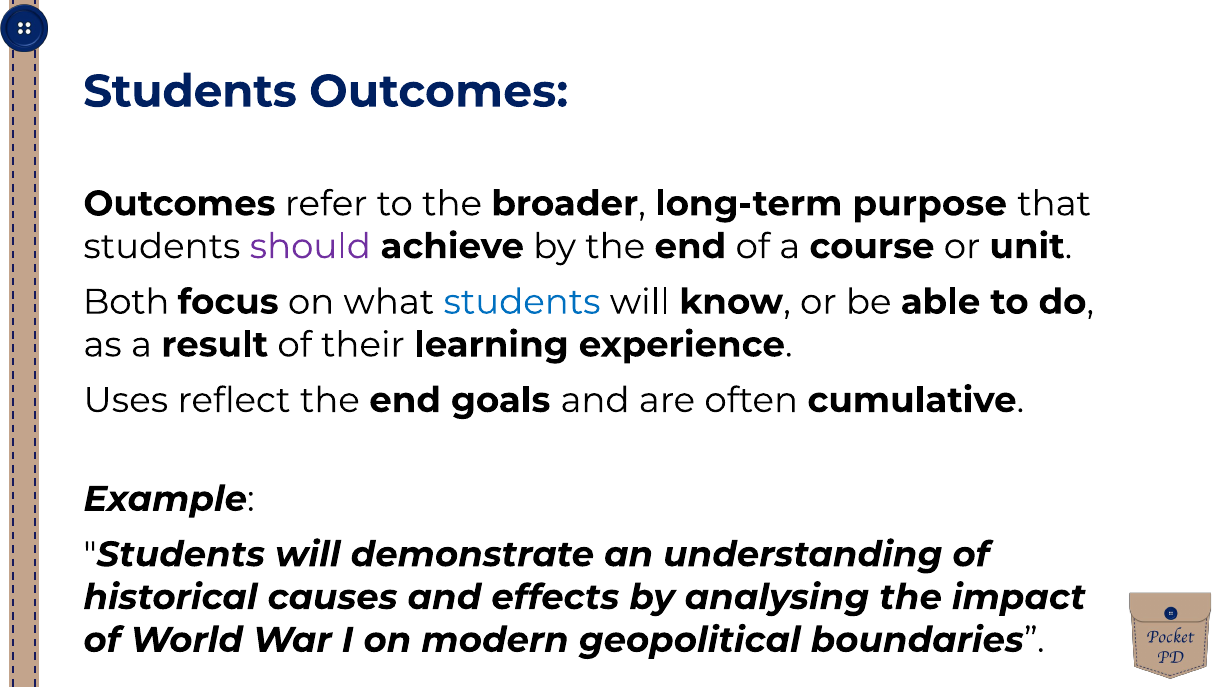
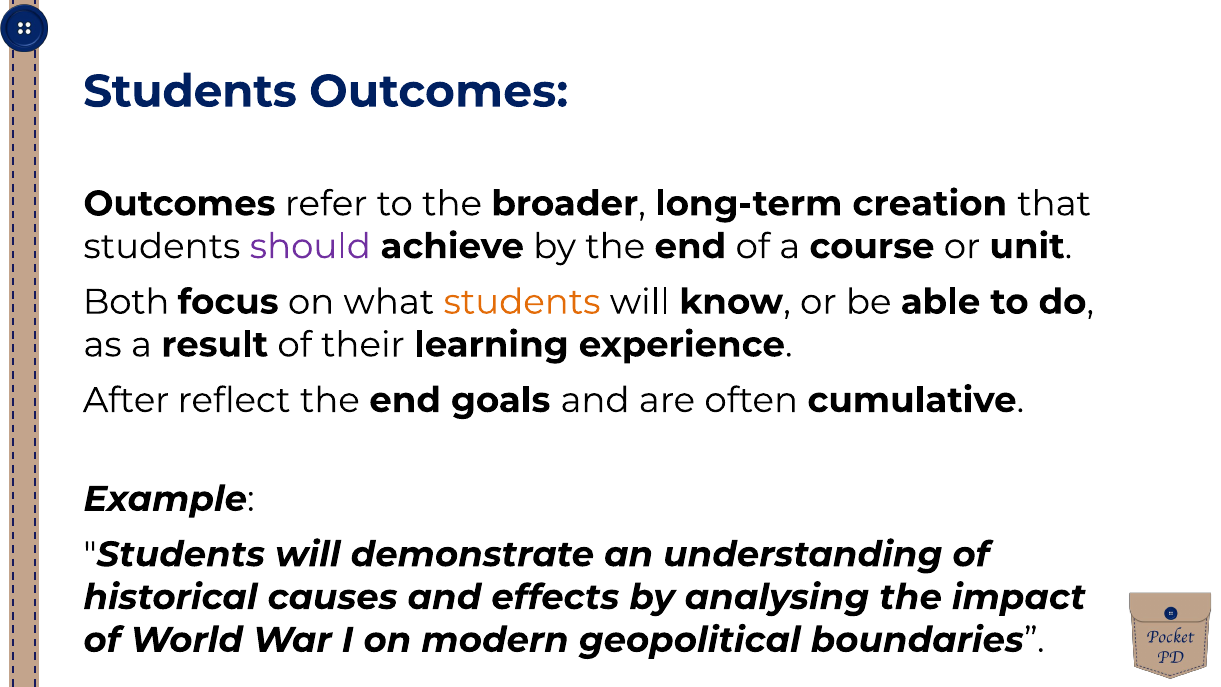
purpose: purpose -> creation
students at (522, 302) colour: blue -> orange
Uses: Uses -> After
